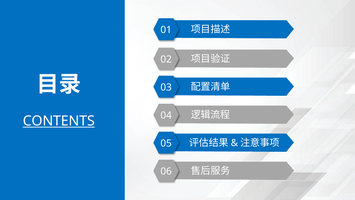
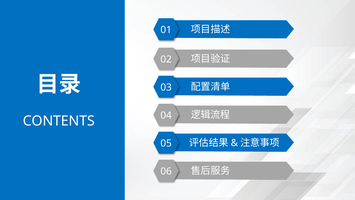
CONTENTS underline: present -> none
